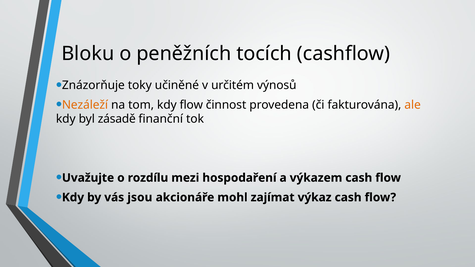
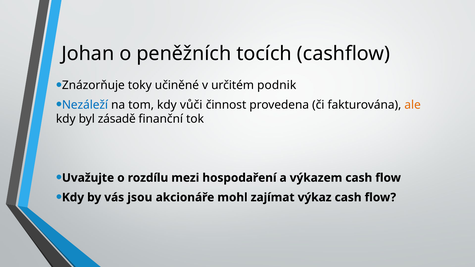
Bloku: Bloku -> Johan
výnosů: výnosů -> podnik
Nezáleží colour: orange -> blue
kdy flow: flow -> vůči
